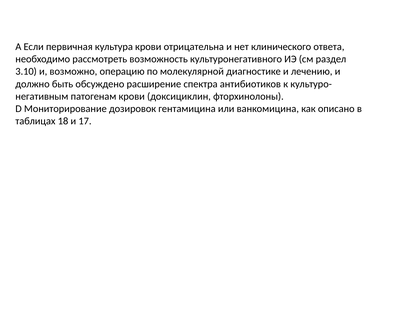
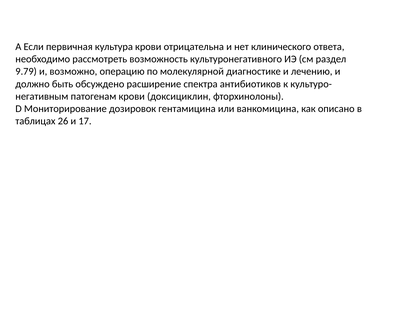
3.10: 3.10 -> 9.79
18: 18 -> 26
